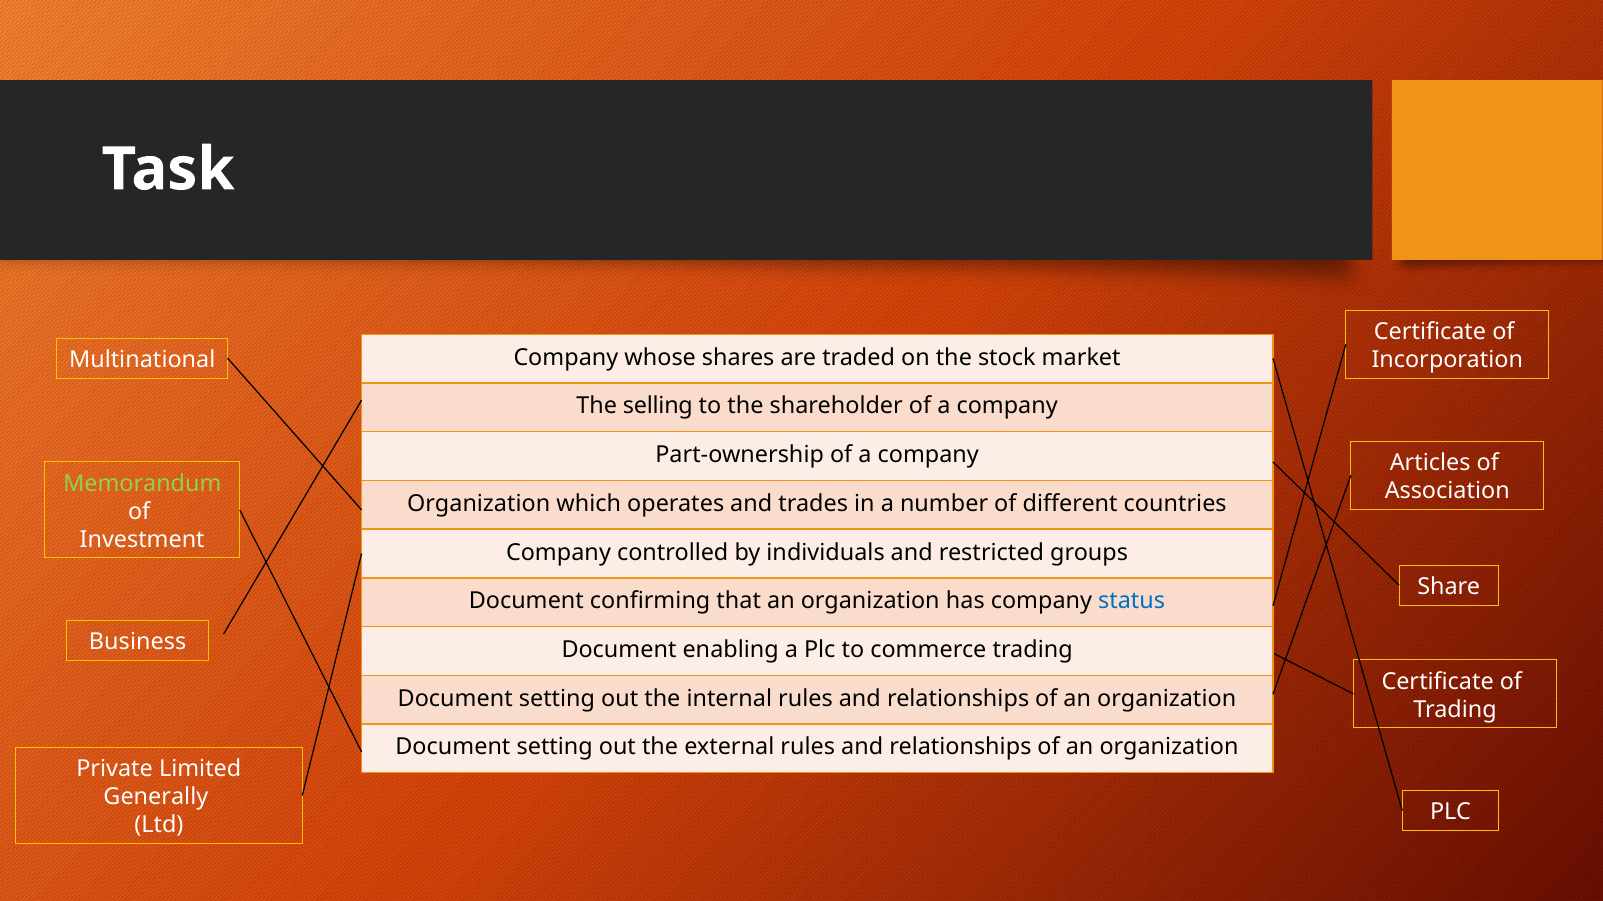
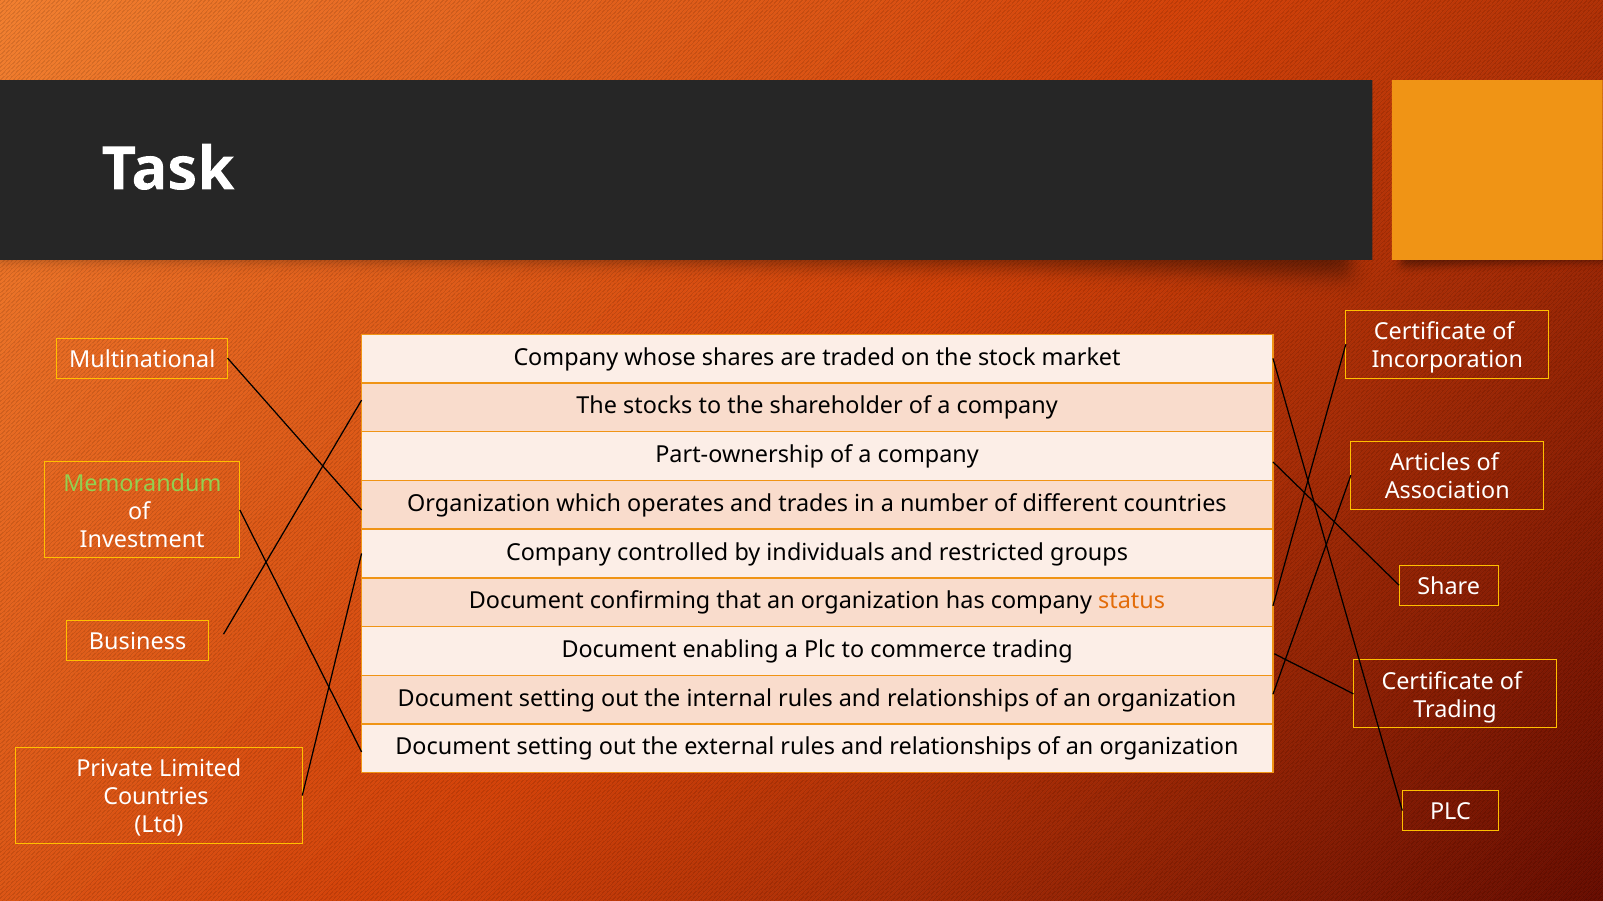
selling: selling -> stocks
status colour: blue -> orange
Generally at (156, 798): Generally -> Countries
